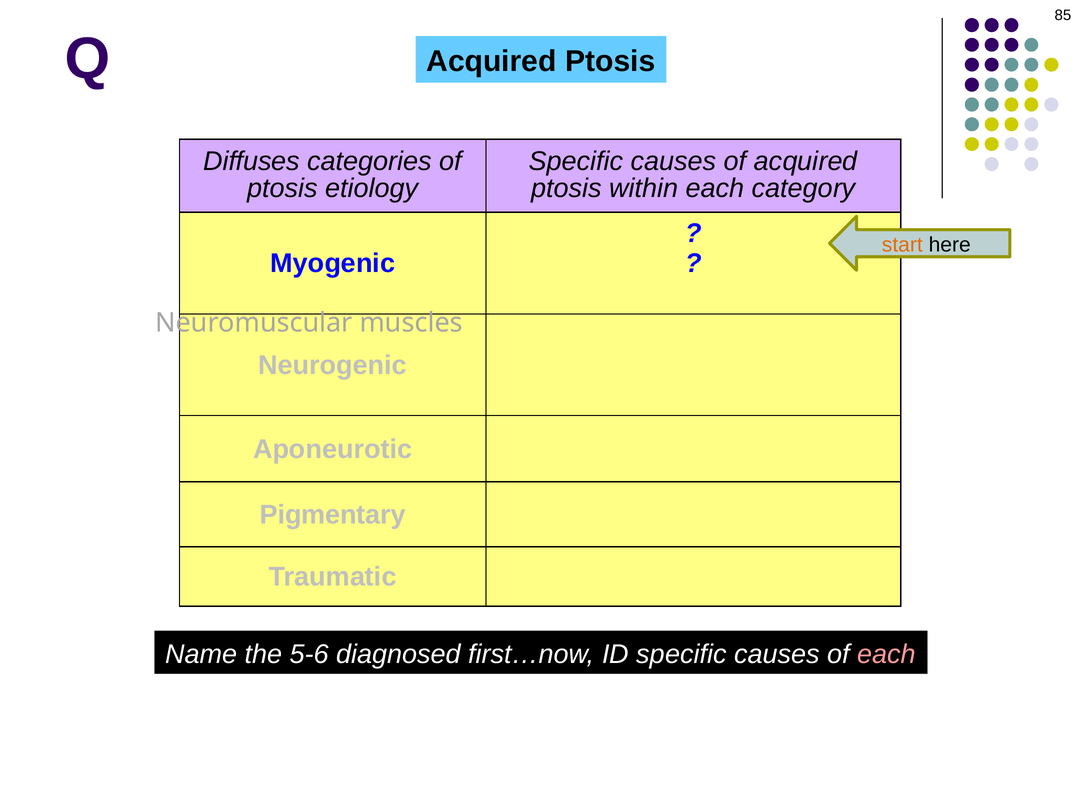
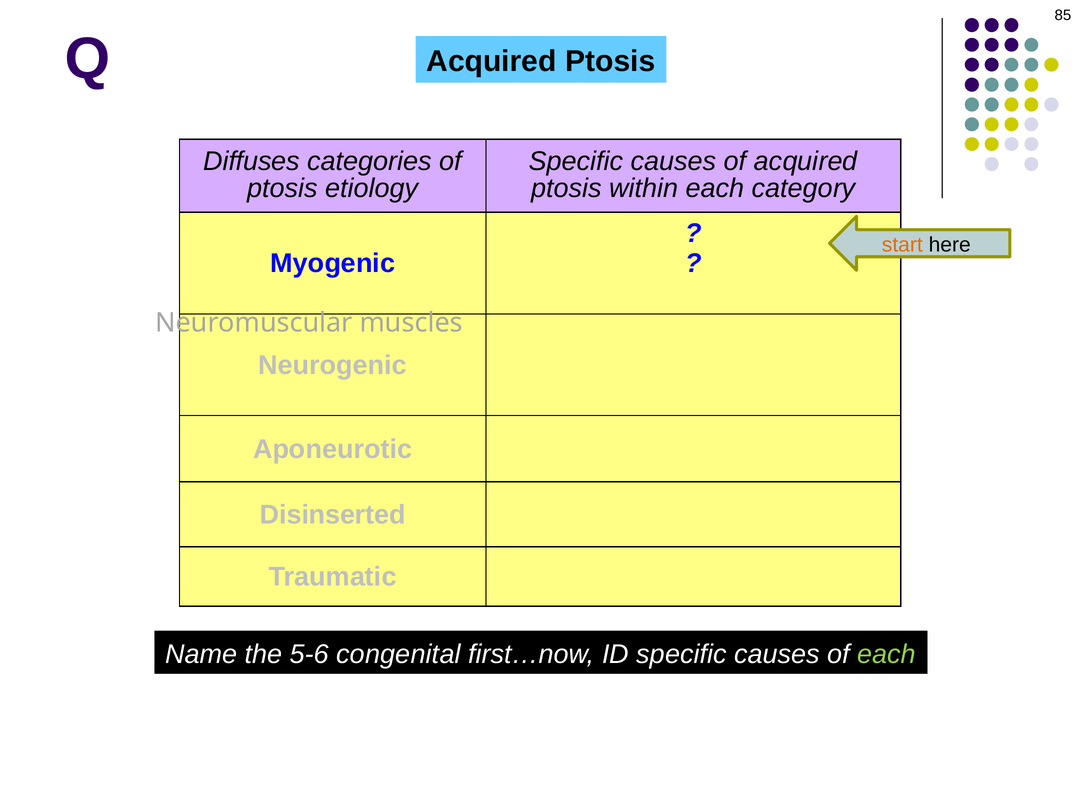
Pigmentary: Pigmentary -> Disinserted
diagnosed: diagnosed -> congenital
each at (887, 655) colour: pink -> light green
